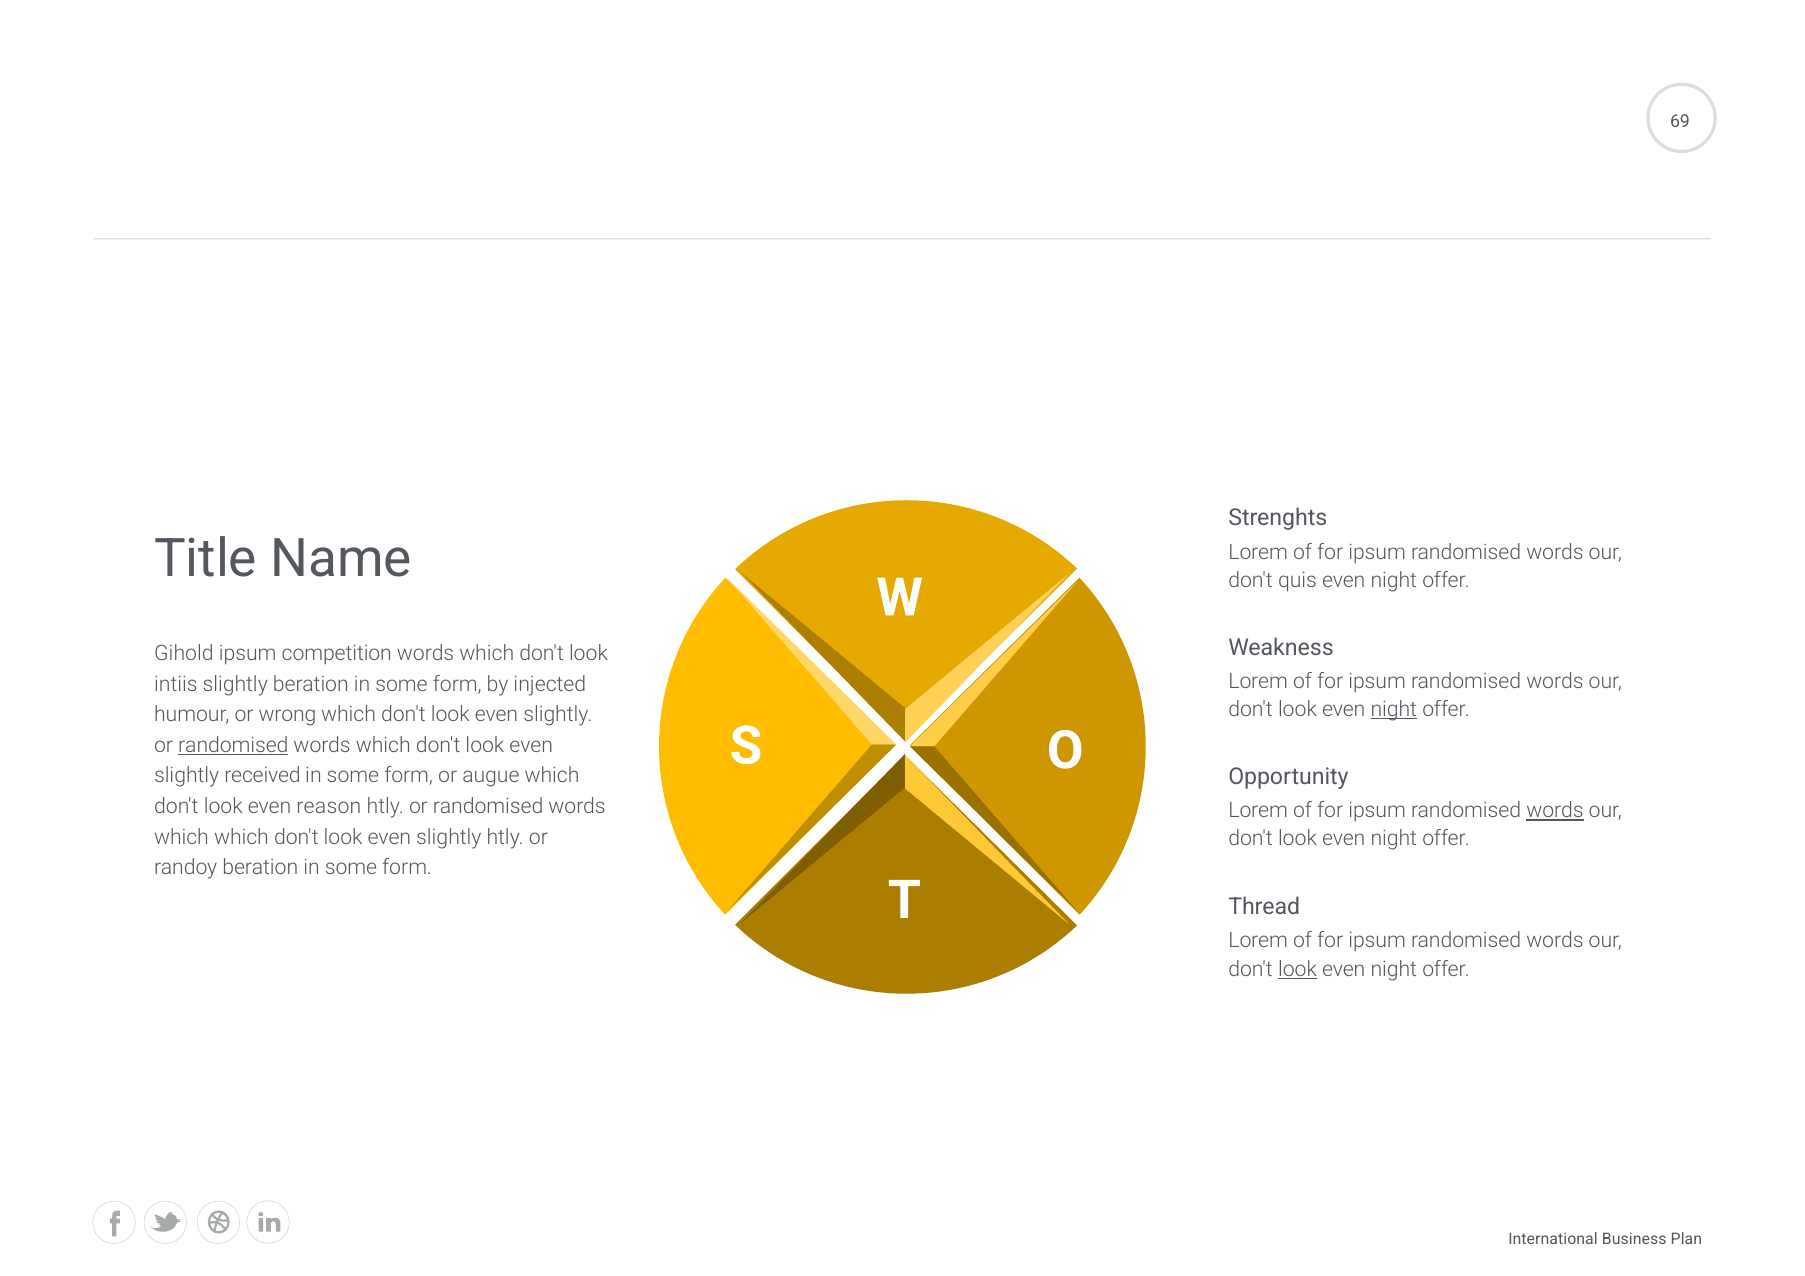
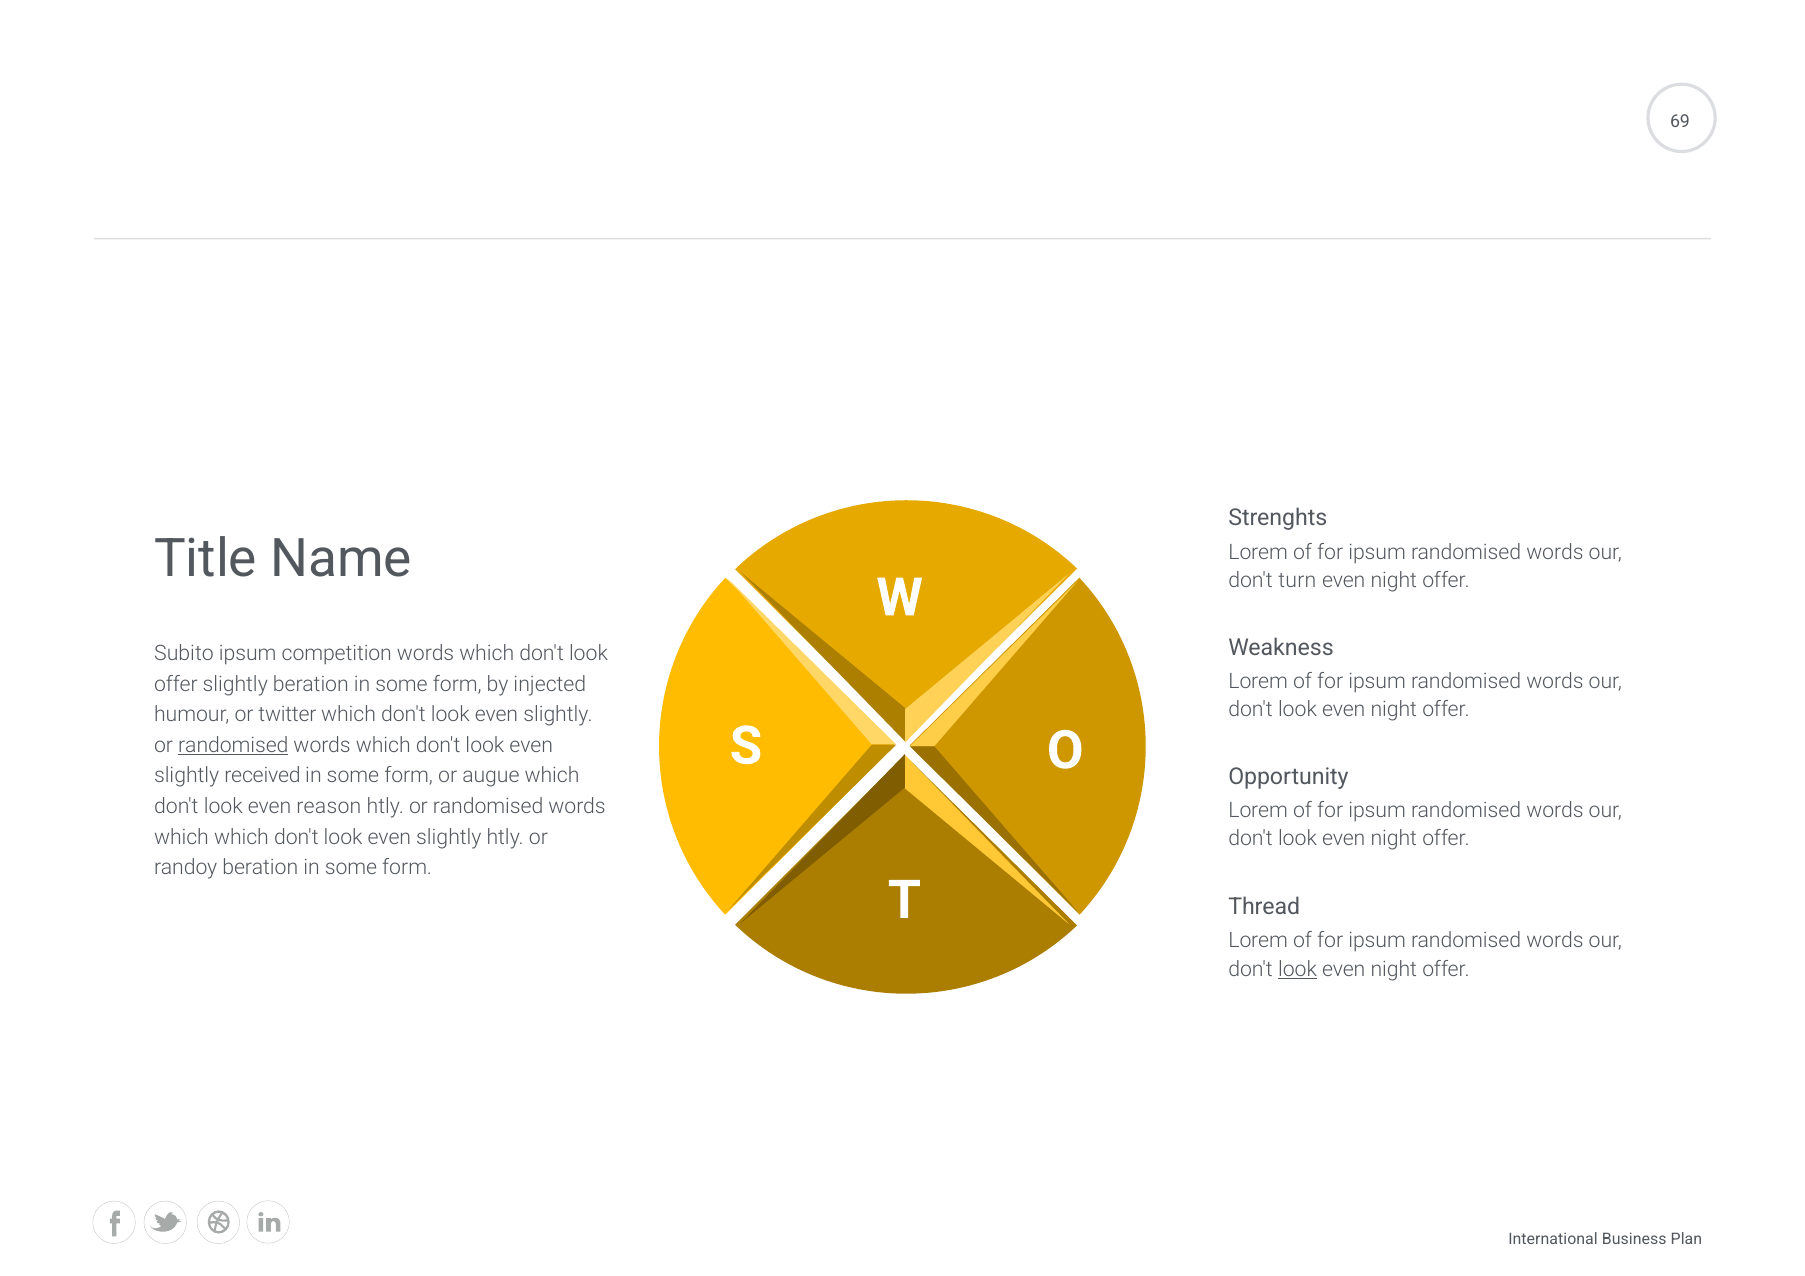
quis: quis -> turn
Gihold: Gihold -> Subito
intiis at (176, 684): intiis -> offer
night at (1394, 709) underline: present -> none
wrong: wrong -> twitter
words at (1555, 811) underline: present -> none
